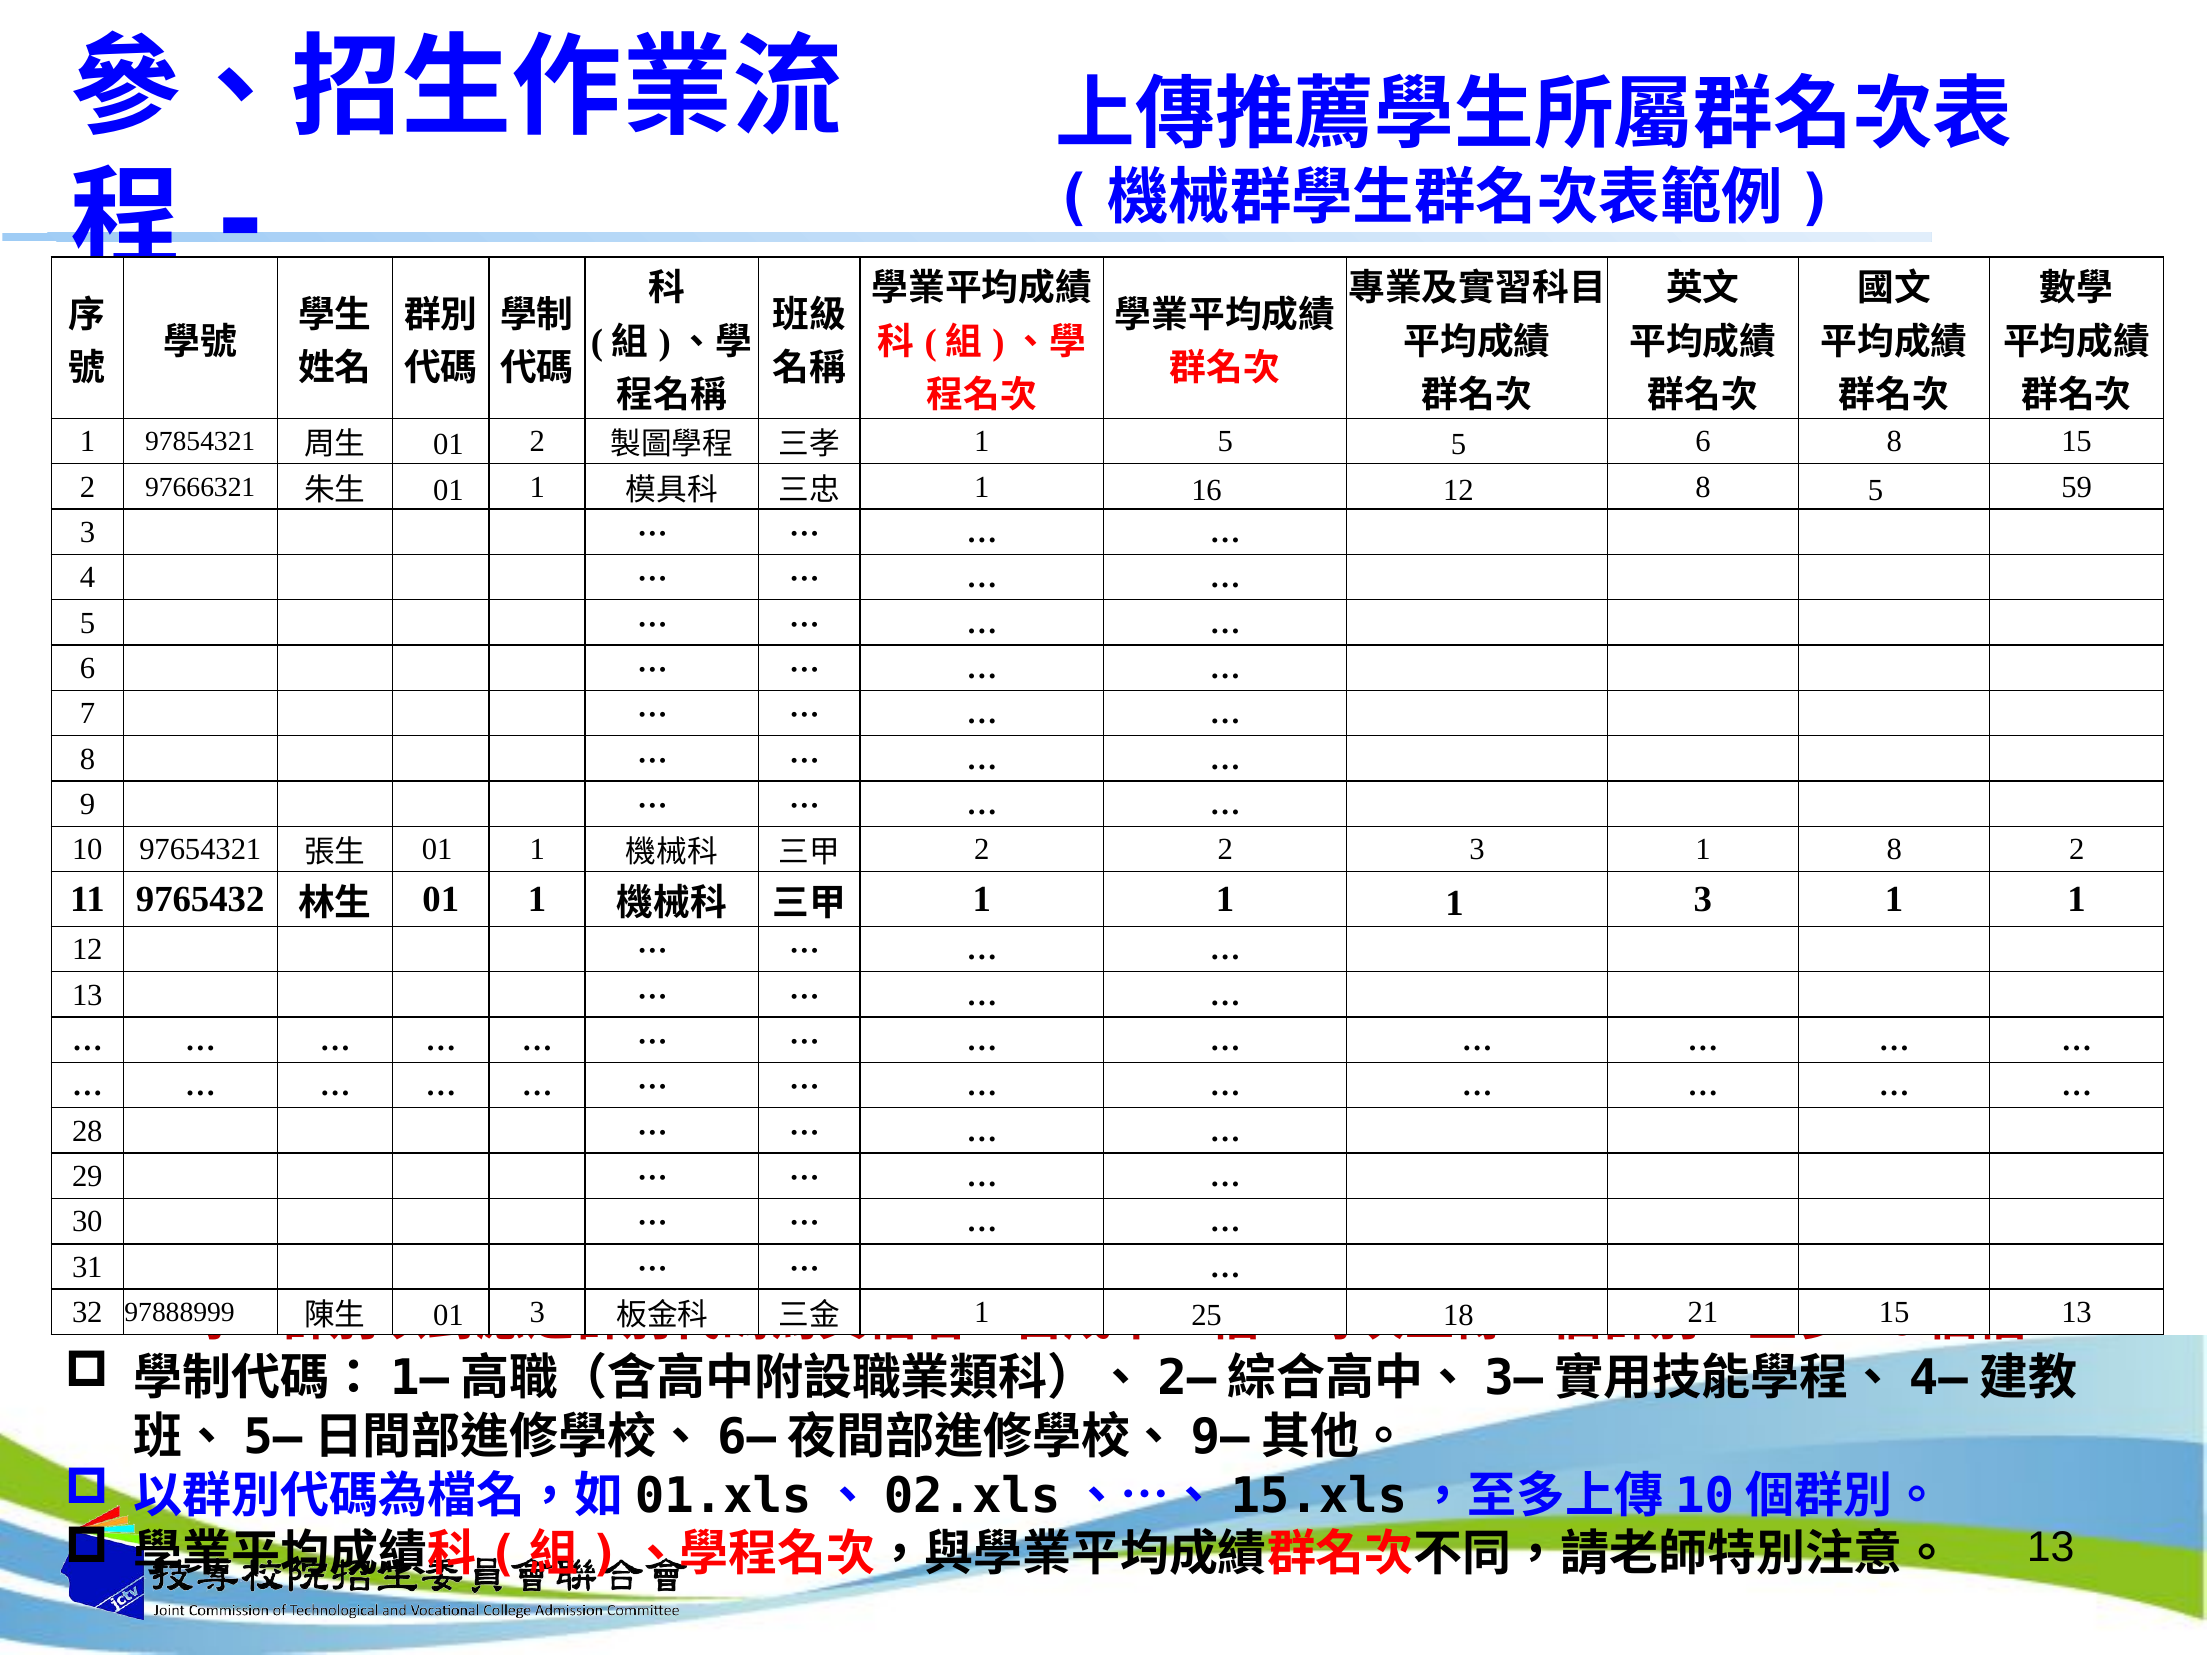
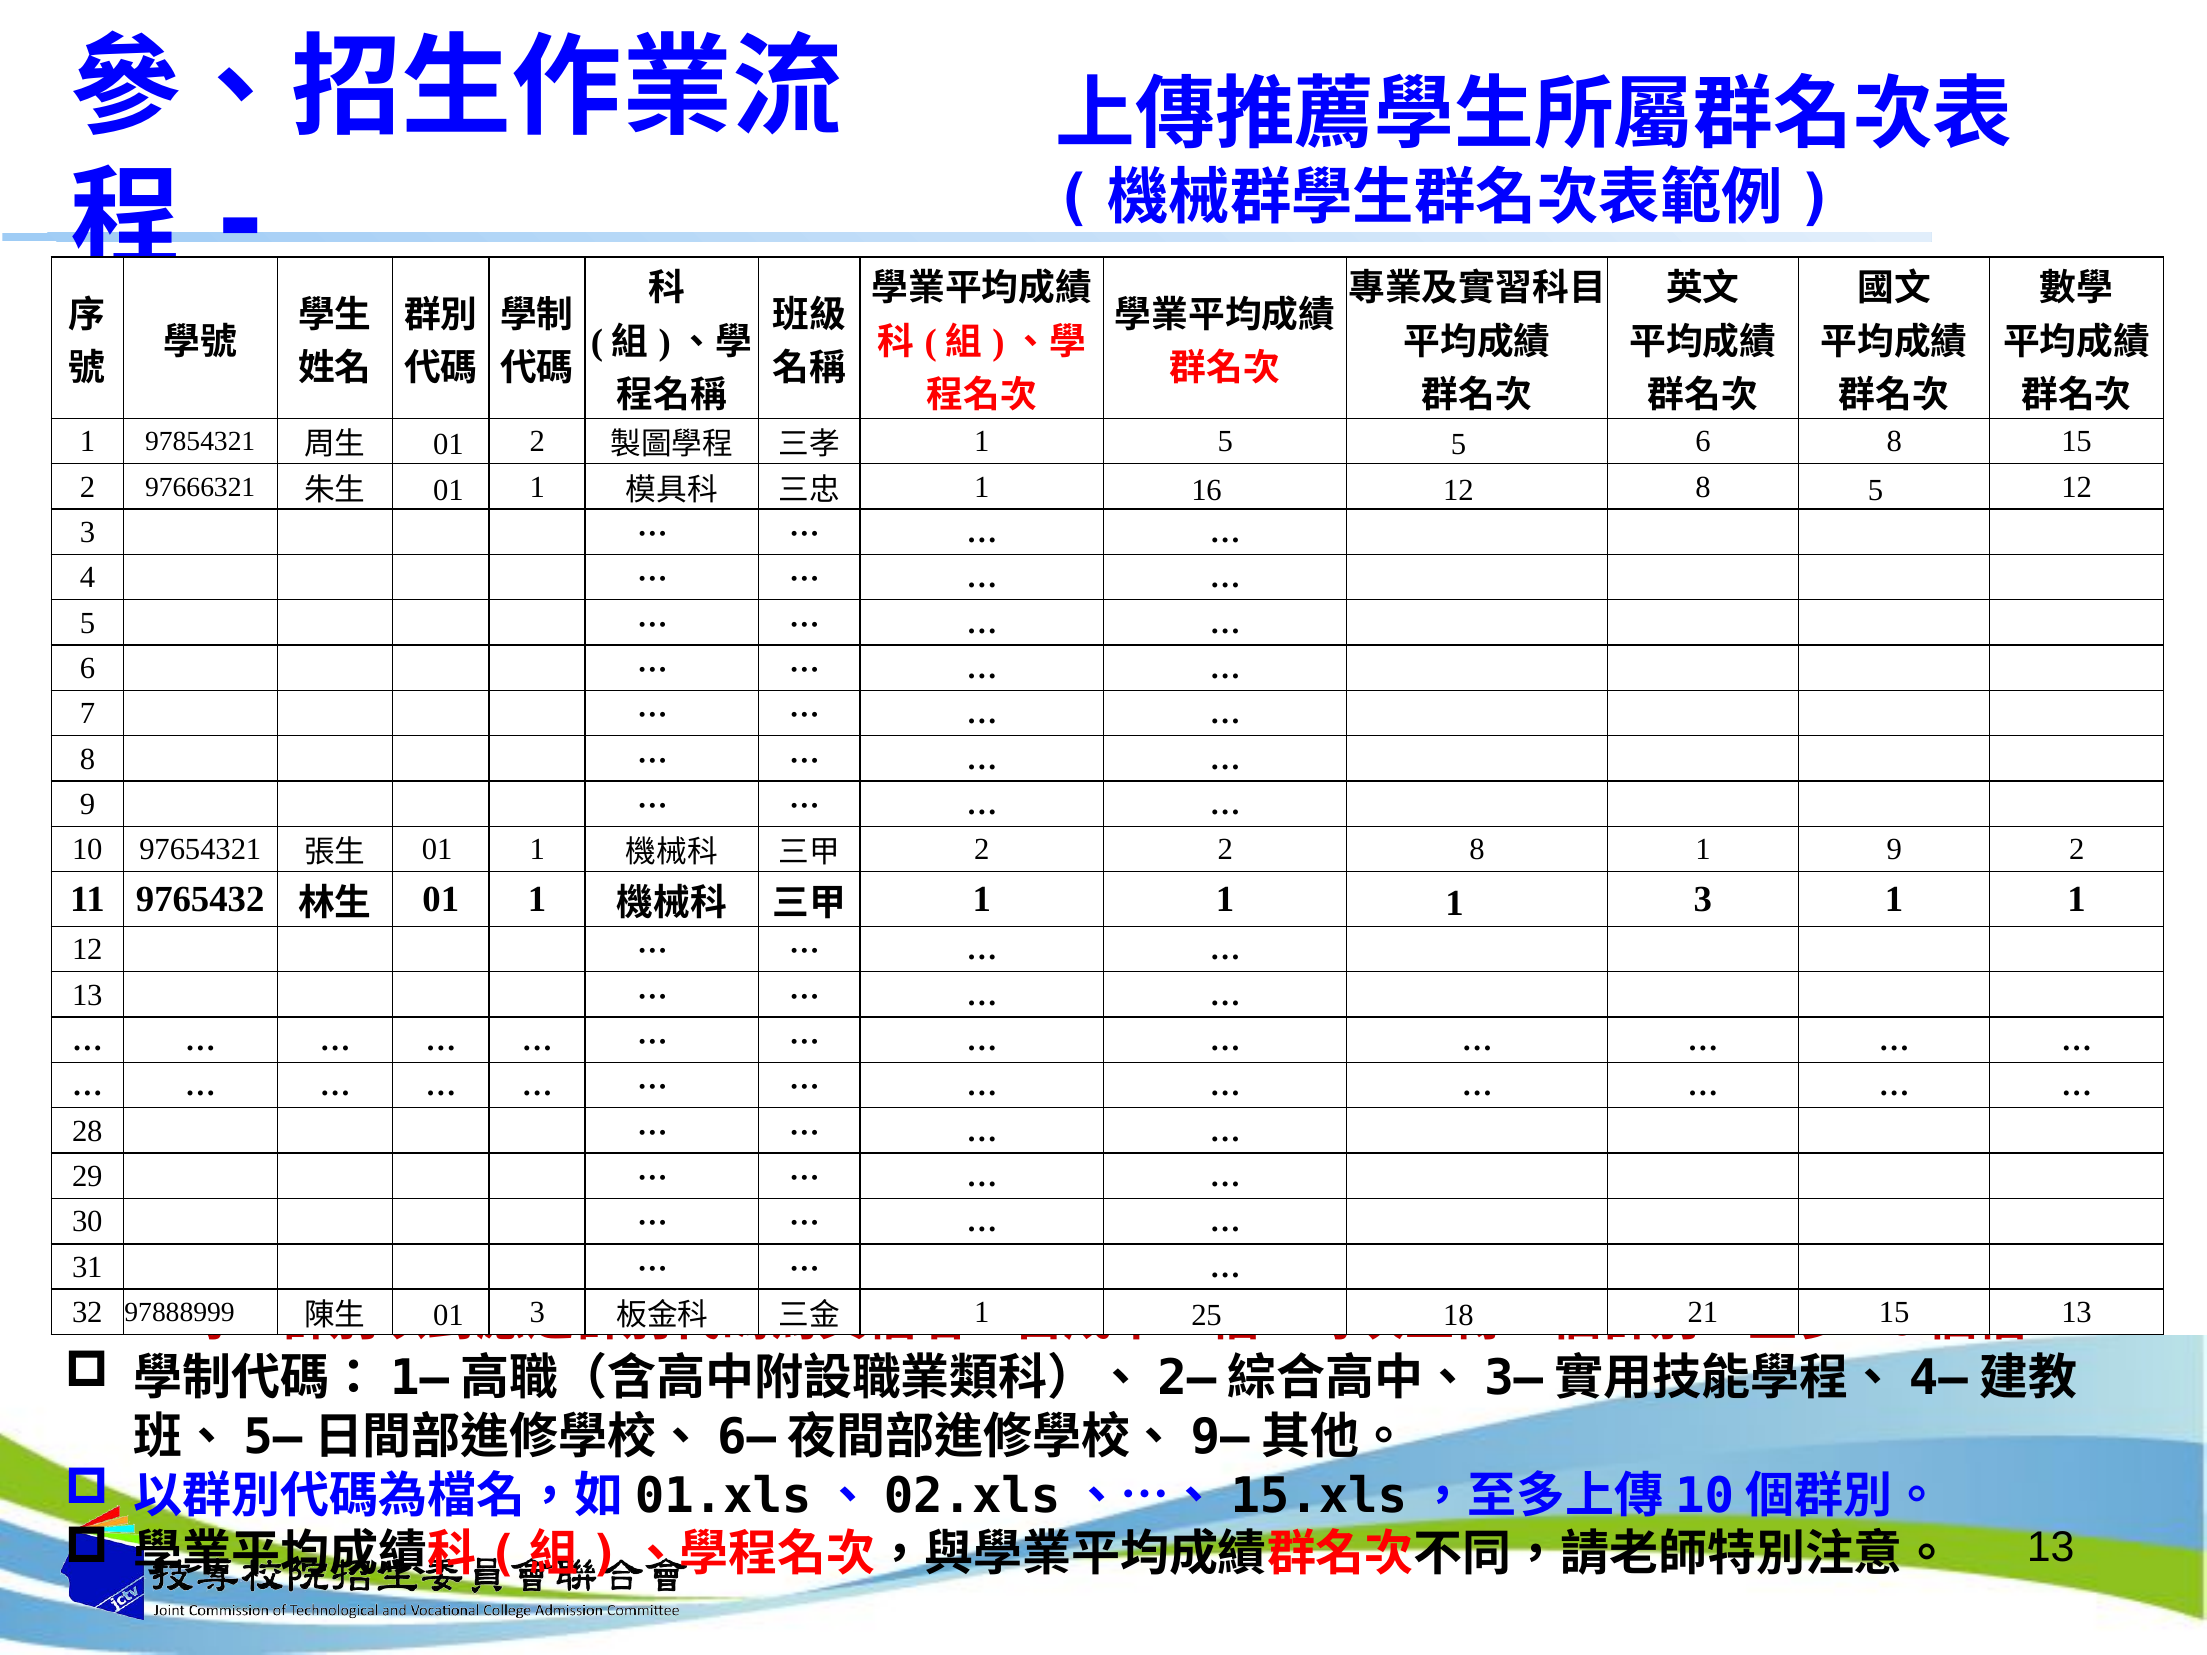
5 59: 59 -> 12
2 3: 3 -> 8
1 8: 8 -> 9
